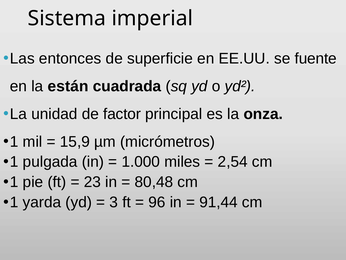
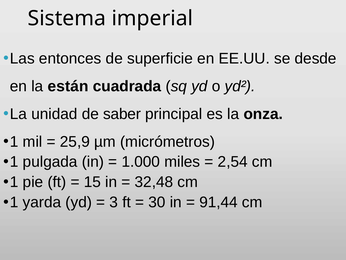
fuente: fuente -> desde
factor: factor -> saber
15,9: 15,9 -> 25,9
23: 23 -> 15
80,48: 80,48 -> 32,48
96: 96 -> 30
